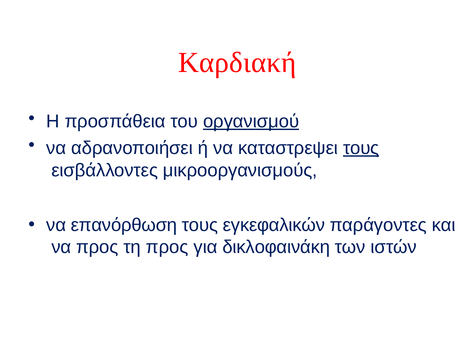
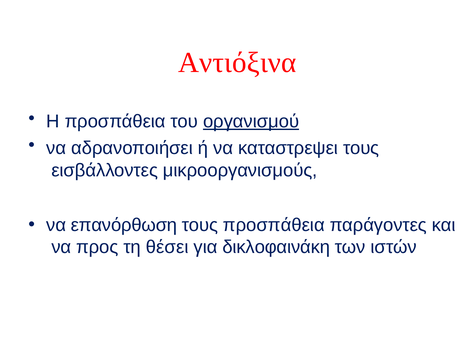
Καρδιακή: Καρδιακή -> Αντιόξινα
τους at (361, 148) underline: present -> none
τους εγκεφαλικών: εγκεφαλικών -> προσπάθεια
τη προς: προς -> θέσει
